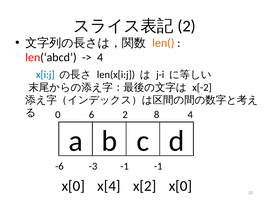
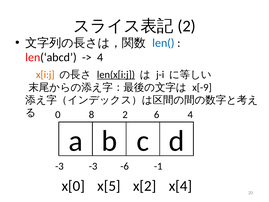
len( colour: orange -> blue
x[i:j colour: blue -> orange
len(x[i:j underline: none -> present
x[-2: x[-2 -> x[-9
6: 6 -> 8
8: 8 -> 6
-6 at (59, 166): -6 -> -3
-3 -1: -1 -> -6
x[4: x[4 -> x[5
x[2 x[0: x[0 -> x[4
